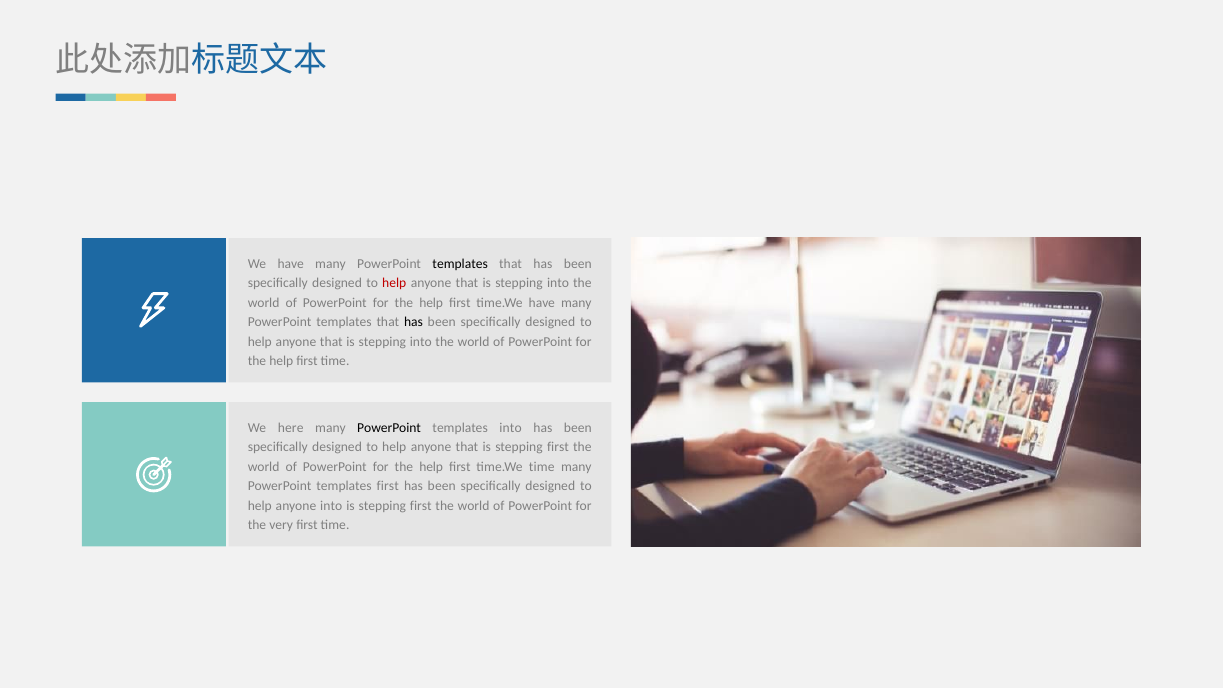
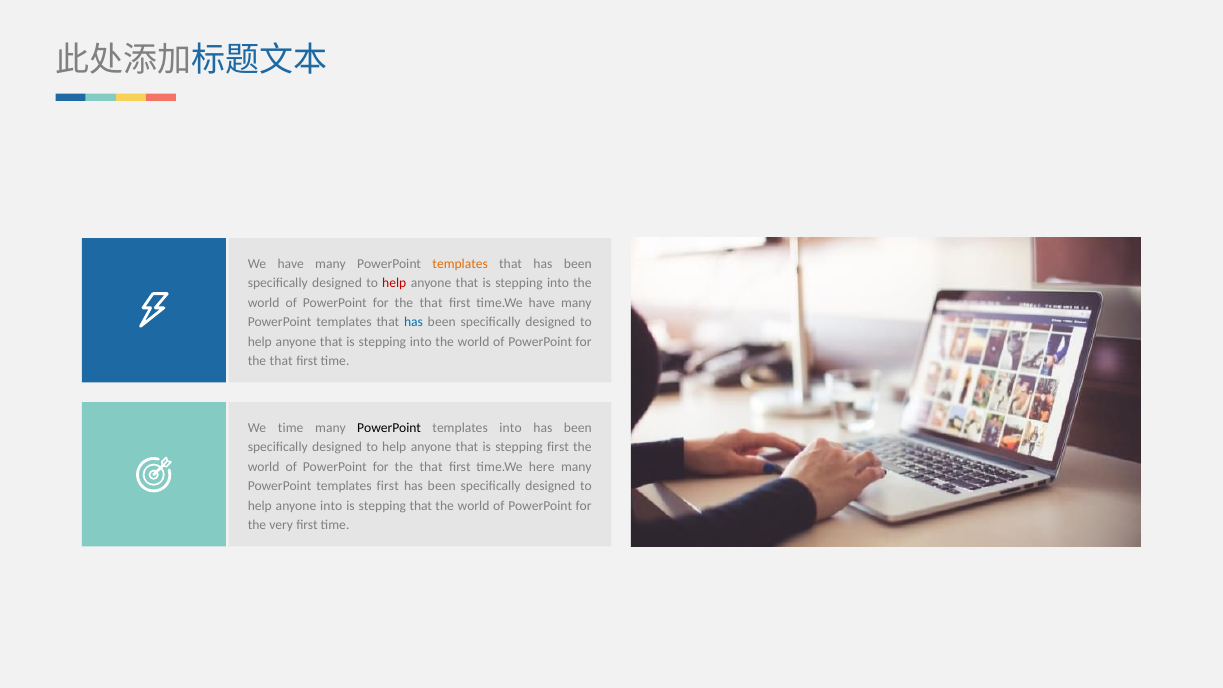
templates at (460, 264) colour: black -> orange
help at (431, 303): help -> that
has at (414, 322) colour: black -> blue
help at (281, 361): help -> that
We here: here -> time
help at (431, 467): help -> that
time.We time: time -> here
first at (421, 506): first -> that
